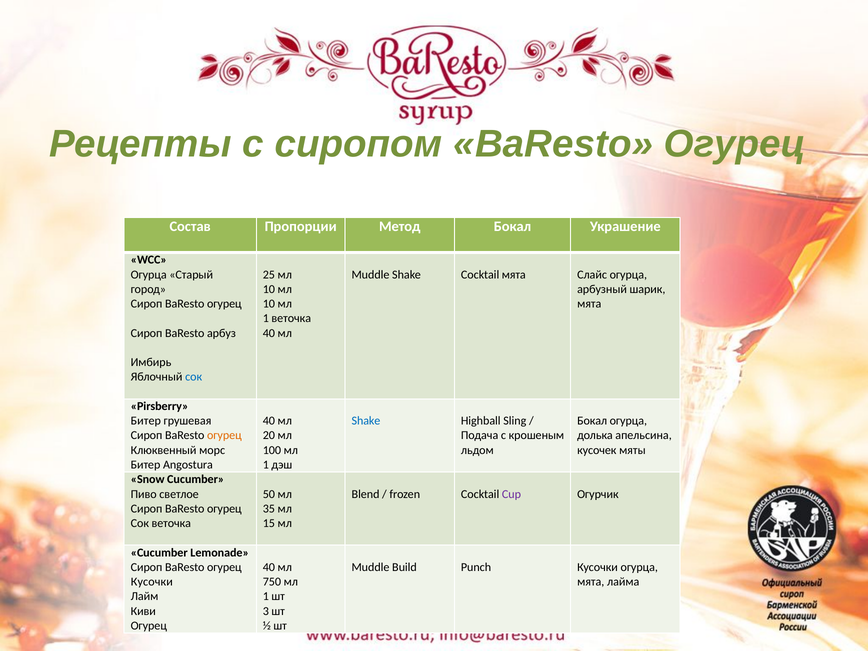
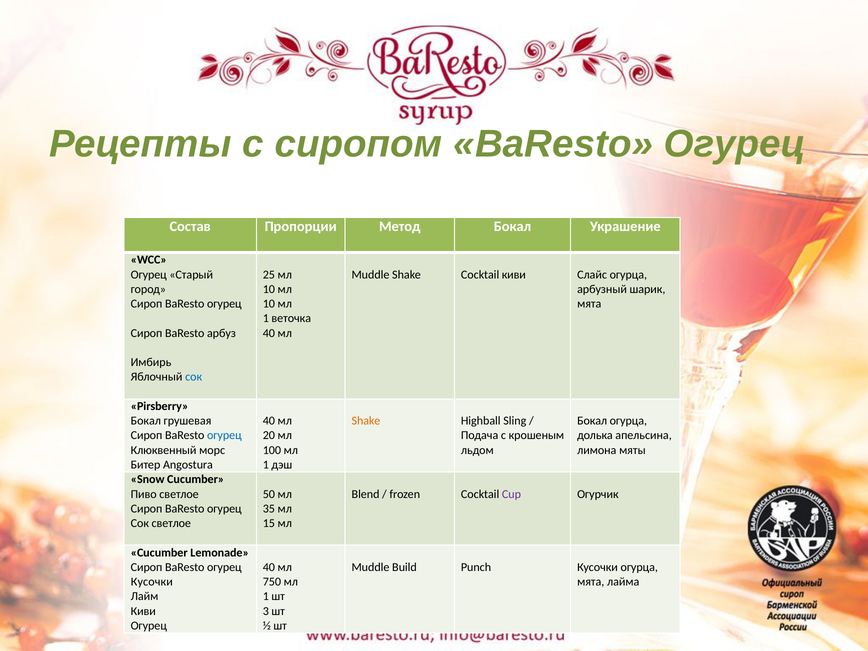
Огурца at (149, 275): Огурца -> Огурец
Cocktail мята: мята -> киви
Битер at (146, 421): Битер -> Бокал
Shake at (366, 421) colour: blue -> orange
огурец at (224, 435) colour: orange -> blue
кусочек: кусочек -> лимона
Сок веточка: веточка -> светлое
